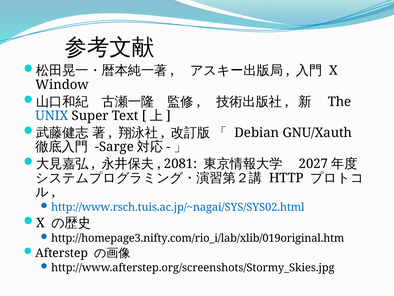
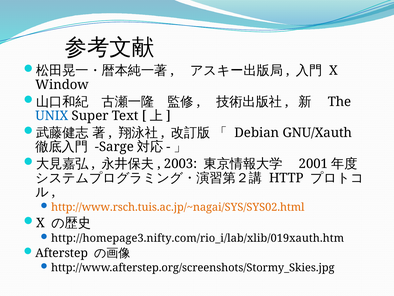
2081: 2081 -> 2003
2027: 2027 -> 2001
http://www.rsch.tuis.ac.jp/~nagai/SYS/SYS02.html colour: blue -> orange
http://homepage3.nifty.com/rio_i/lab/xlib/019original.htm: http://homepage3.nifty.com/rio_i/lab/xlib/019original.htm -> http://homepage3.nifty.com/rio_i/lab/xlib/019xauth.htm
